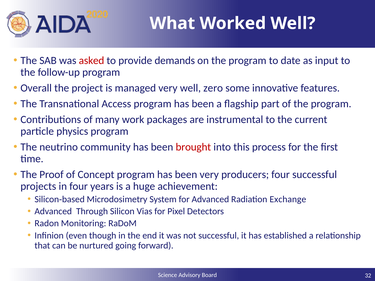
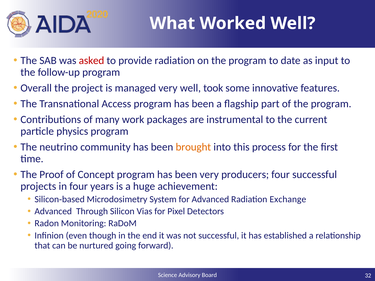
provide demands: demands -> radiation
zero: zero -> took
brought colour: red -> orange
